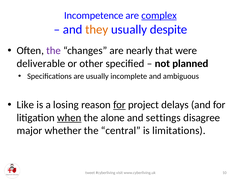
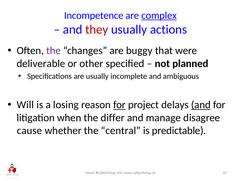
they colour: orange -> red
despite: despite -> actions
nearly: nearly -> buggy
Like: Like -> Will
and at (201, 105) underline: none -> present
when underline: present -> none
alone: alone -> differ
settings: settings -> manage
major: major -> cause
limitations: limitations -> predictable
